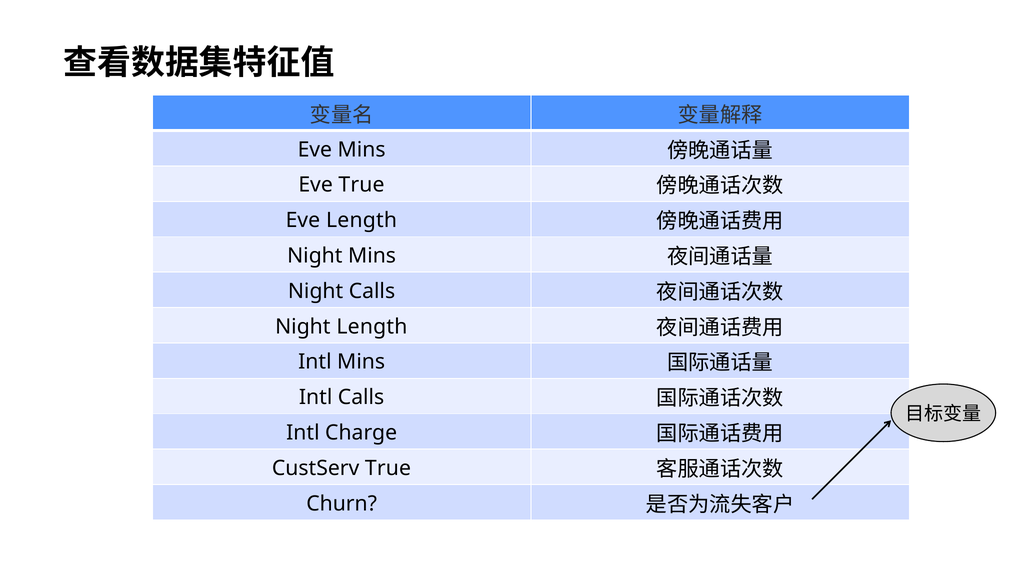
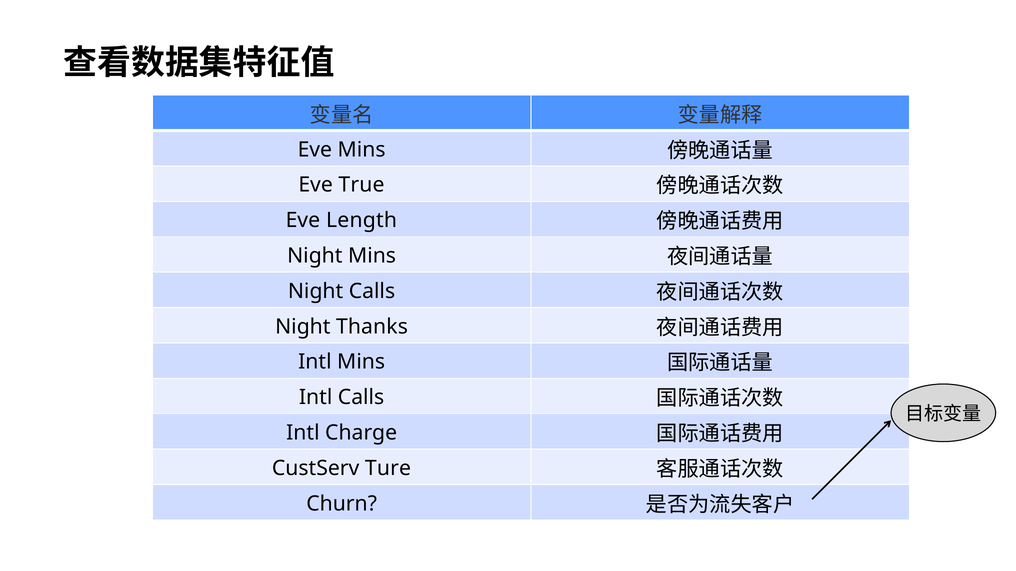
Night Length: Length -> Thanks
CustServ True: True -> Ture
